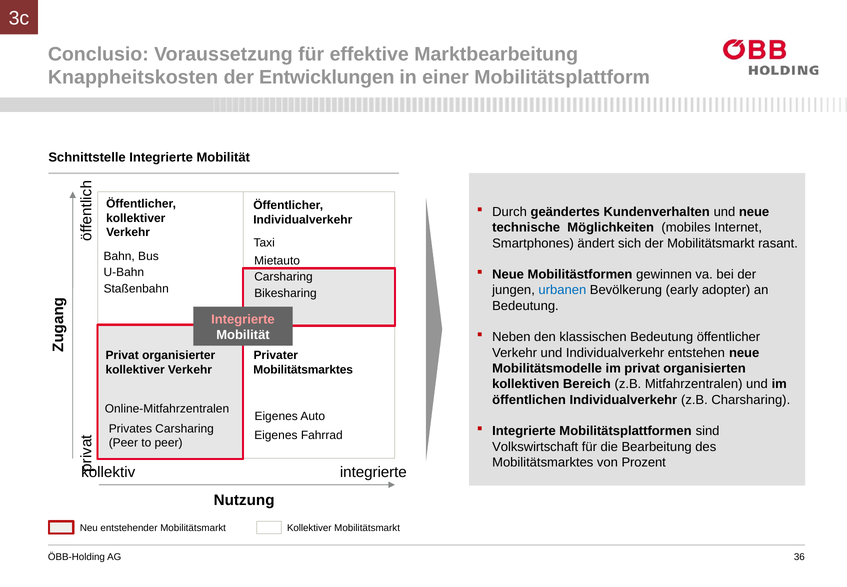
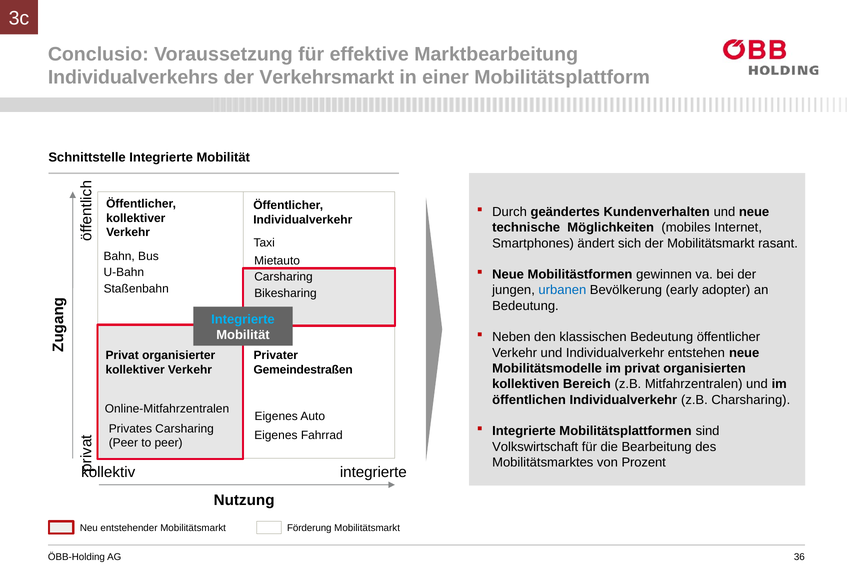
Knappheitskosten: Knappheitskosten -> Individualverkehrs
Entwicklungen: Entwicklungen -> Verkehrsmarkt
Integrierte at (243, 319) colour: pink -> light blue
Mobilitätsmarktes at (303, 369): Mobilitätsmarktes -> Gemeindestraßen
Mobilitätsmarkt Kollektiver: Kollektiver -> Förderung
